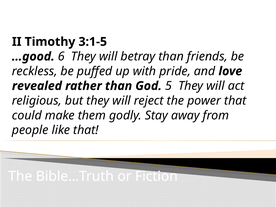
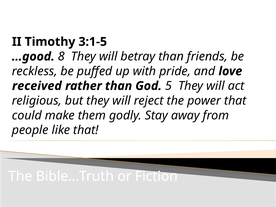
6: 6 -> 8
revealed: revealed -> received
